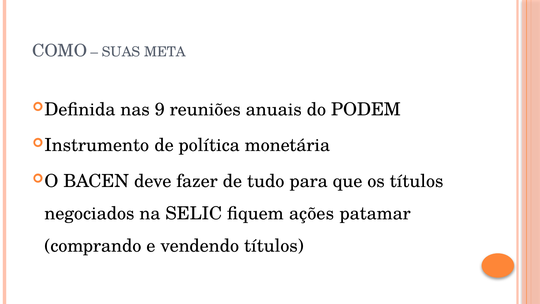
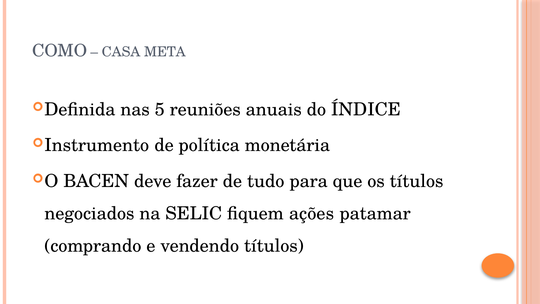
SUAS: SUAS -> CASA
9: 9 -> 5
PODEM: PODEM -> ÍNDICE
